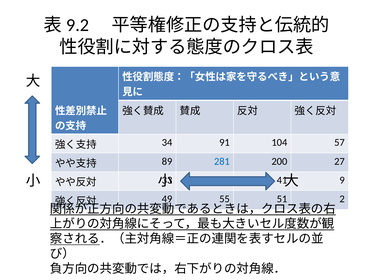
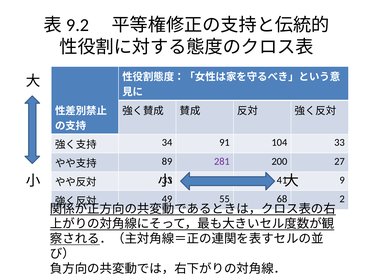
104 57: 57 -> 33
281 colour: blue -> purple
51: 51 -> 68
